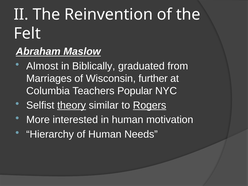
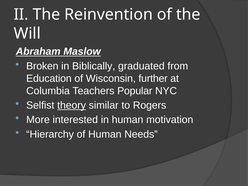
Felt: Felt -> Will
Almost: Almost -> Broken
Marriages: Marriages -> Education
Rogers underline: present -> none
